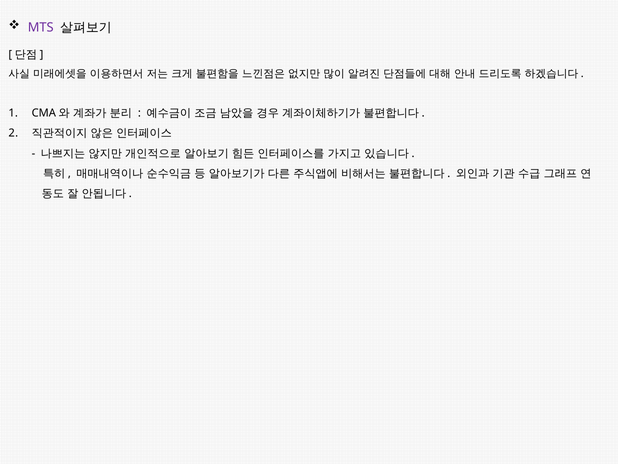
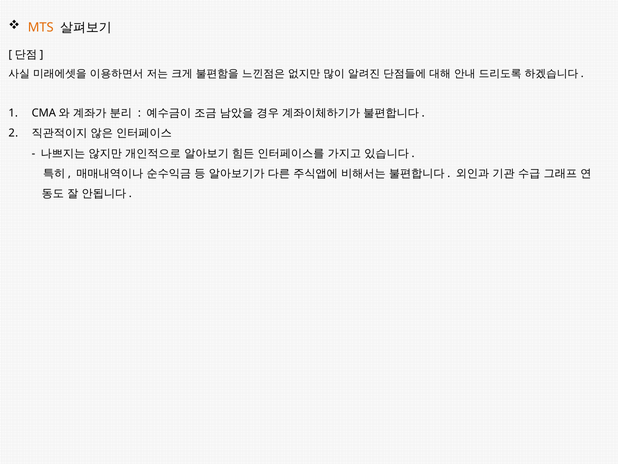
MTS colour: purple -> orange
